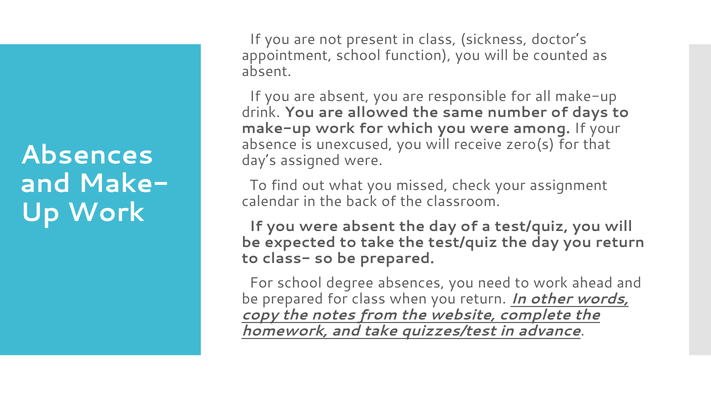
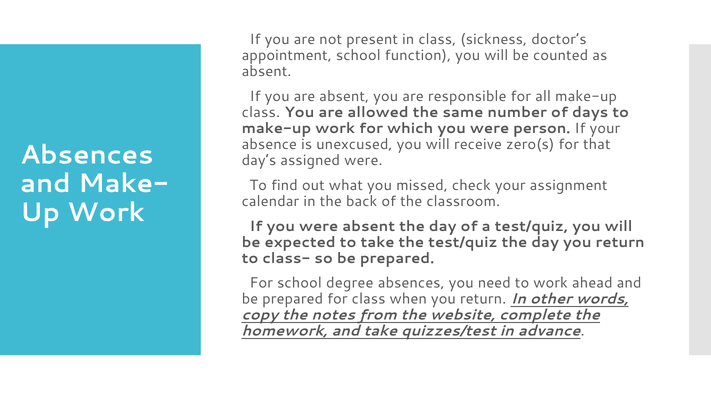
drink at (261, 112): drink -> class
among: among -> person
